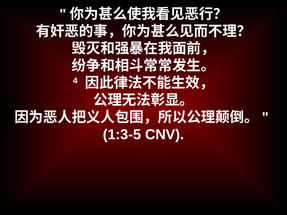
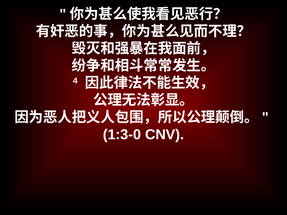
1:3-5: 1:3-5 -> 1:3-0
